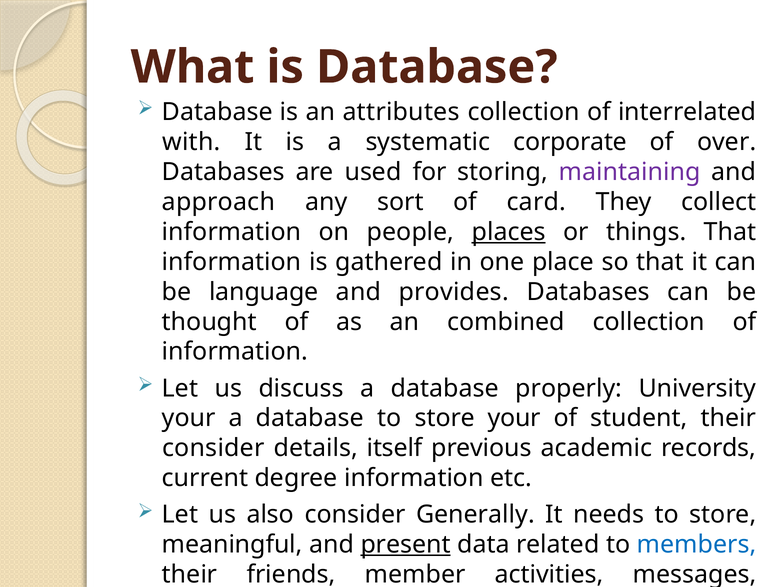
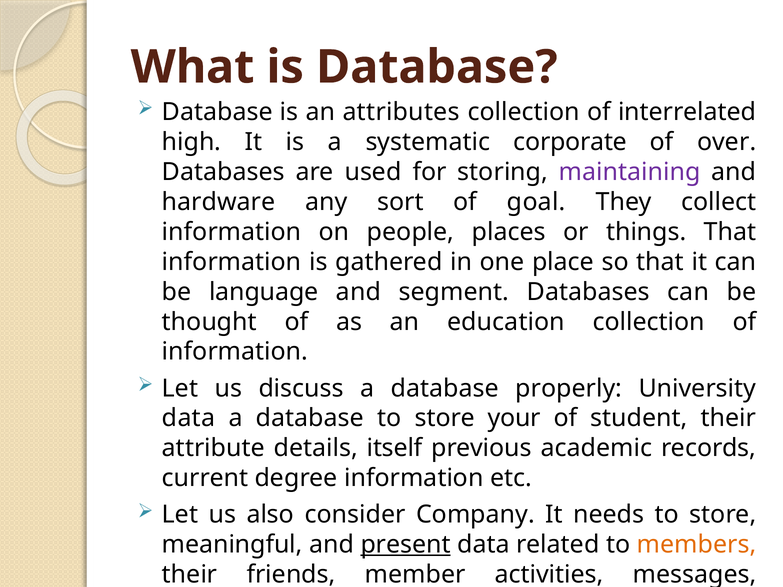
with: with -> high
approach: approach -> hardware
card: card -> goal
places underline: present -> none
provides: provides -> segment
combined: combined -> education
your at (189, 418): your -> data
consider at (213, 448): consider -> attribute
Generally: Generally -> Company
members colour: blue -> orange
